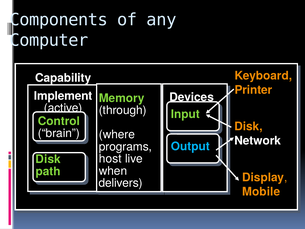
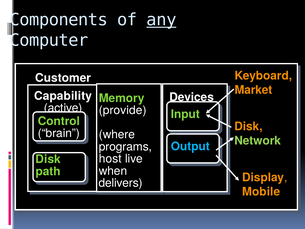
any underline: none -> present
Capability: Capability -> Customer
Printer: Printer -> Market
Implement: Implement -> Capability
through: through -> provide
Network colour: white -> light green
